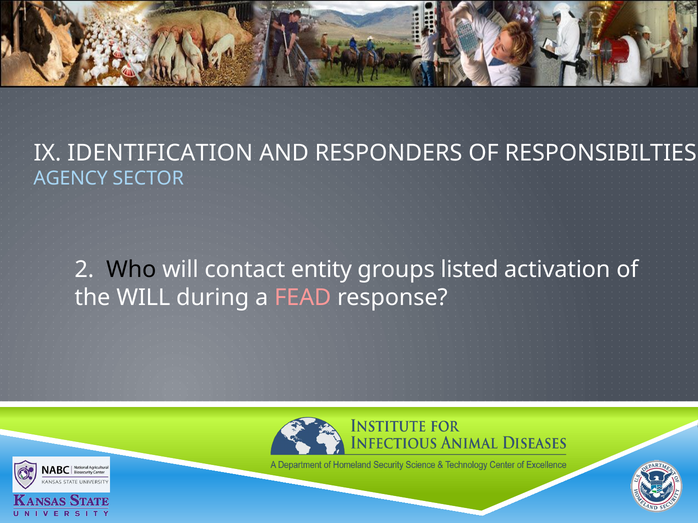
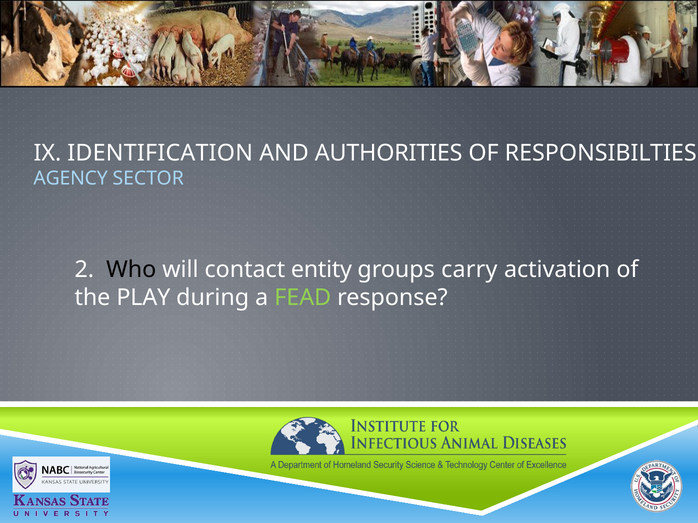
RESPONDERS: RESPONDERS -> AUTHORITIES
listed: listed -> carry
the WILL: WILL -> PLAY
FEAD colour: pink -> light green
